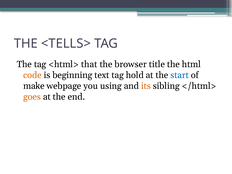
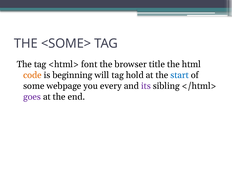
<TELLS>: <TELLS> -> <SOME>
that: that -> font
text: text -> will
make: make -> some
using: using -> every
its colour: orange -> purple
goes colour: orange -> purple
